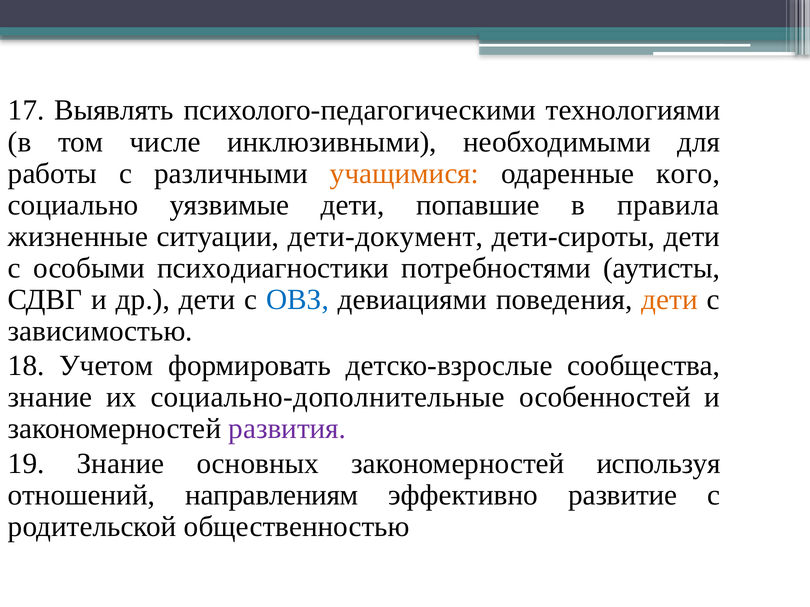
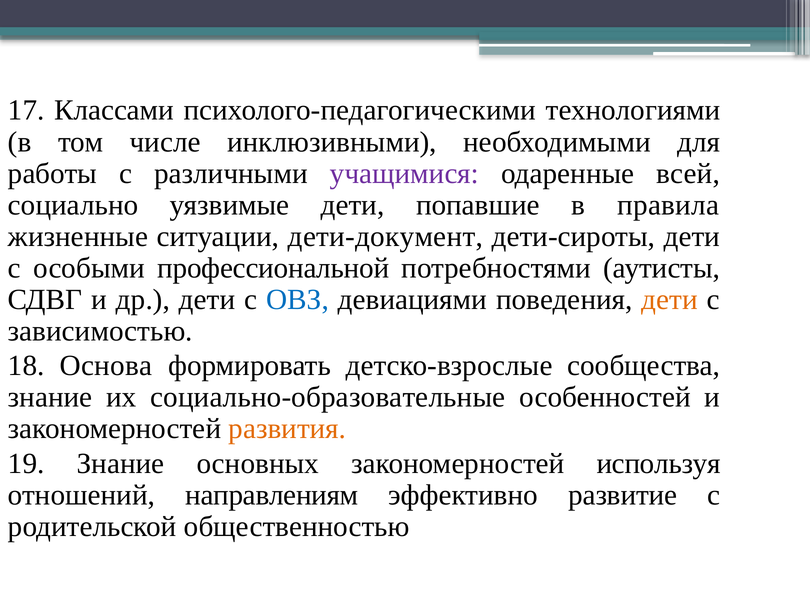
Выявлять: Выявлять -> Классами
учащимися colour: orange -> purple
кого: кого -> всей
психодиагностики: психодиагностики -> профессиональной
Учетом: Учетом -> Основа
социально-дополнительные: социально-дополнительные -> социально-образовательные
развития colour: purple -> orange
